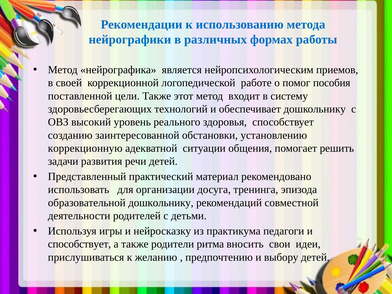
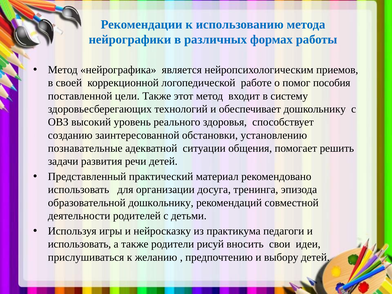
коррекционную: коррекционную -> познавательные
способствует at (79, 244): способствует -> использовать
ритма: ритма -> рисуй
